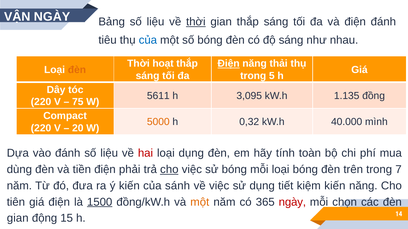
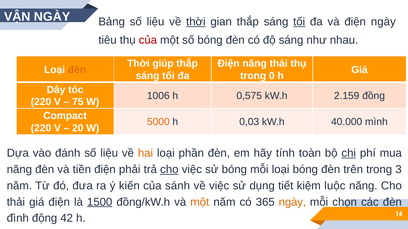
tối at (299, 22) underline: none -> present
điện đánh: đánh -> ngày
của at (148, 40) colour: blue -> red
hoạt: hoạt -> giúp
Điện at (229, 64) underline: present -> none
5: 5 -> 0
5611: 5611 -> 1006
3,095: 3,095 -> 0,575
1.135: 1.135 -> 2.159
0,32: 0,32 -> 0,03
hai colour: red -> orange
loại dụng: dụng -> phần
chi underline: none -> present
dùng at (19, 170): dùng -> năng
7: 7 -> 3
kiệm kiến: kiến -> luộc
tiên at (16, 202): tiên -> thải
ngày at (292, 202) colour: red -> orange
gian at (18, 219): gian -> đình
15: 15 -> 42
